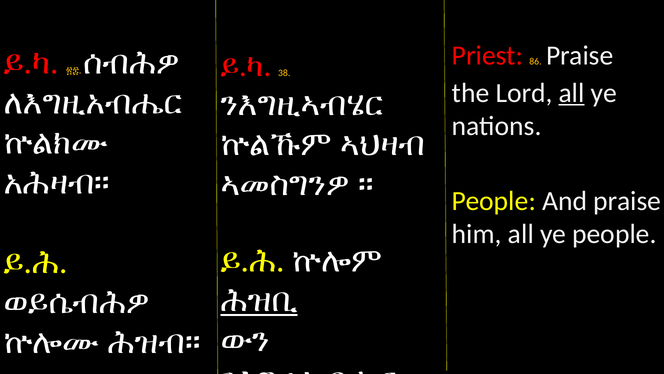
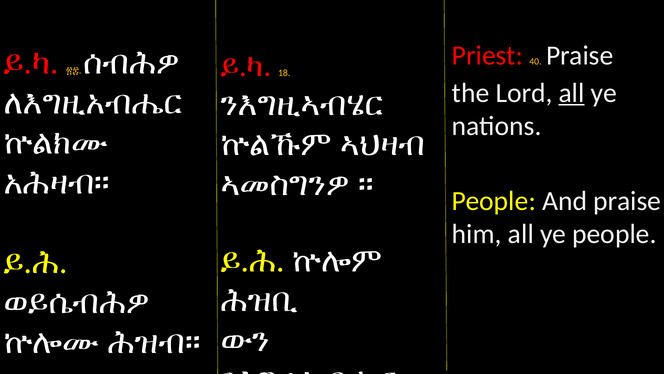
86: 86 -> 40
38: 38 -> 18
ሕዝቢ underline: present -> none
